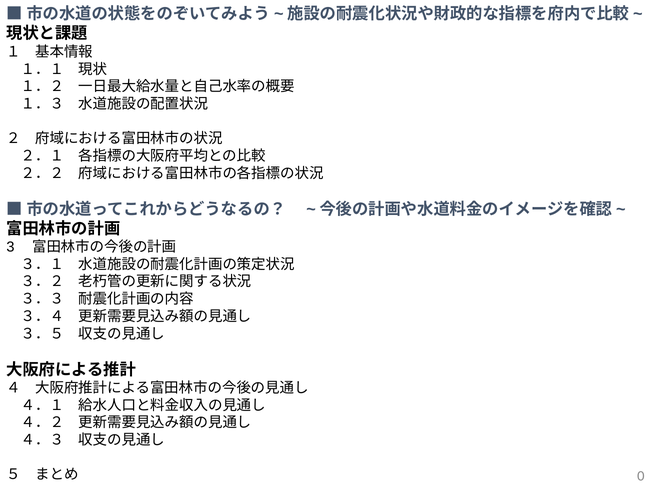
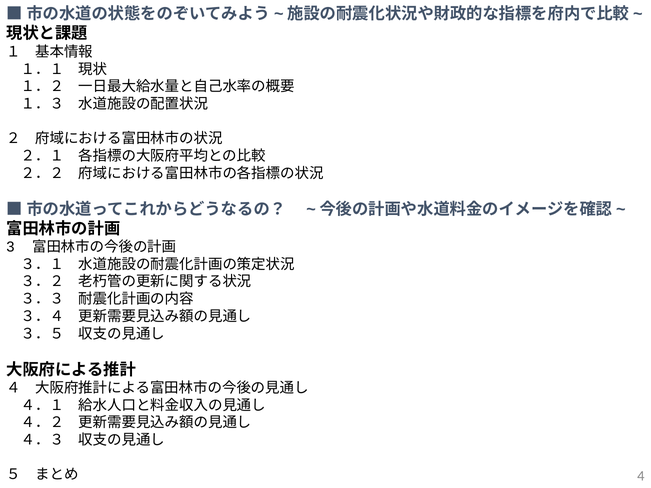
0: 0 -> 4
